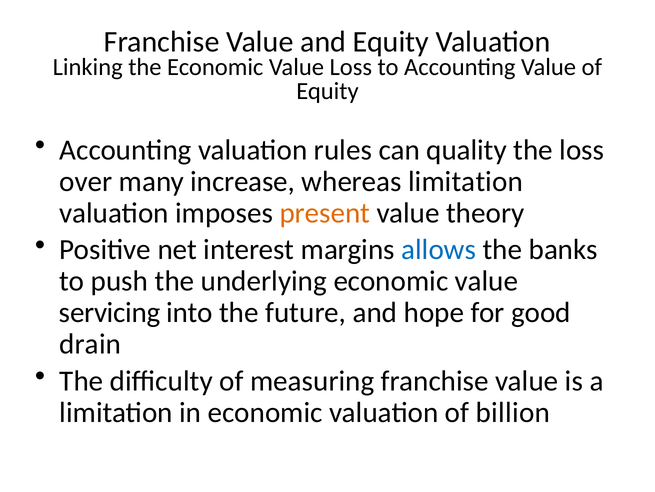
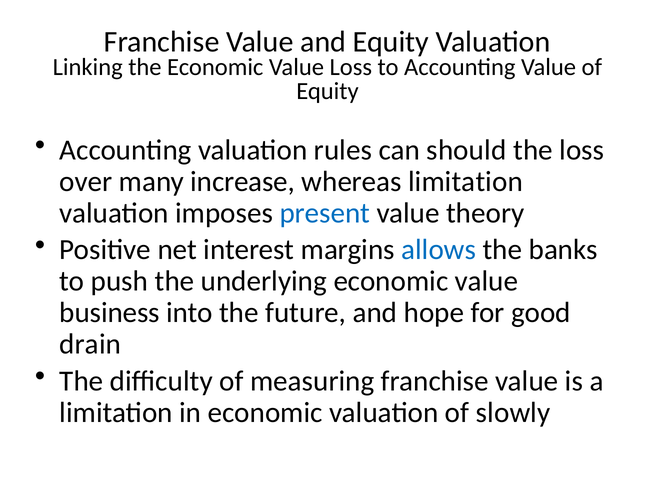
quality: quality -> should
present colour: orange -> blue
servicing: servicing -> business
billion: billion -> slowly
